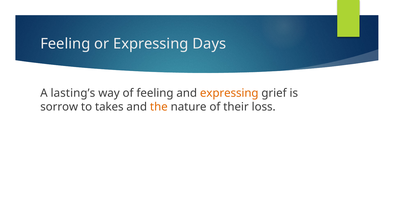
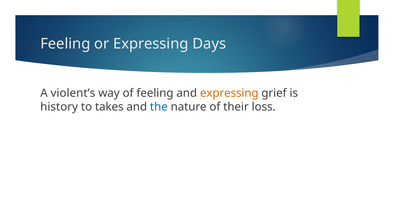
lasting’s: lasting’s -> violent’s
sorrow: sorrow -> history
the colour: orange -> blue
